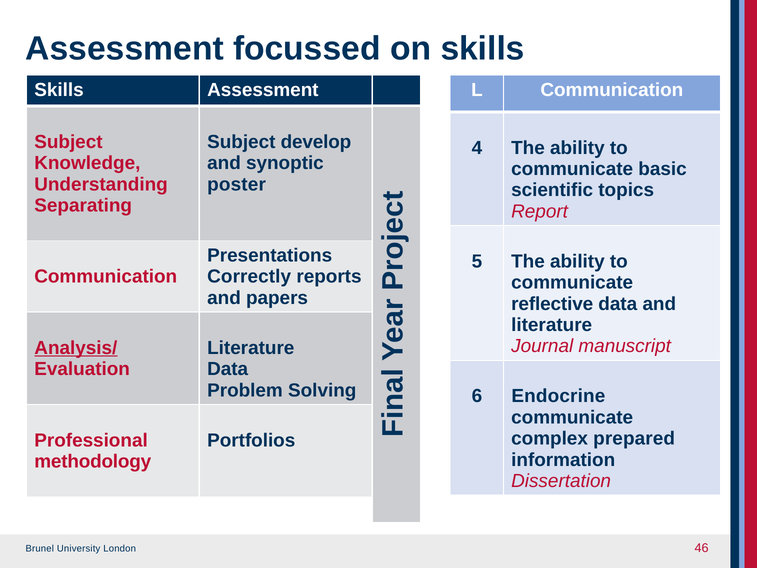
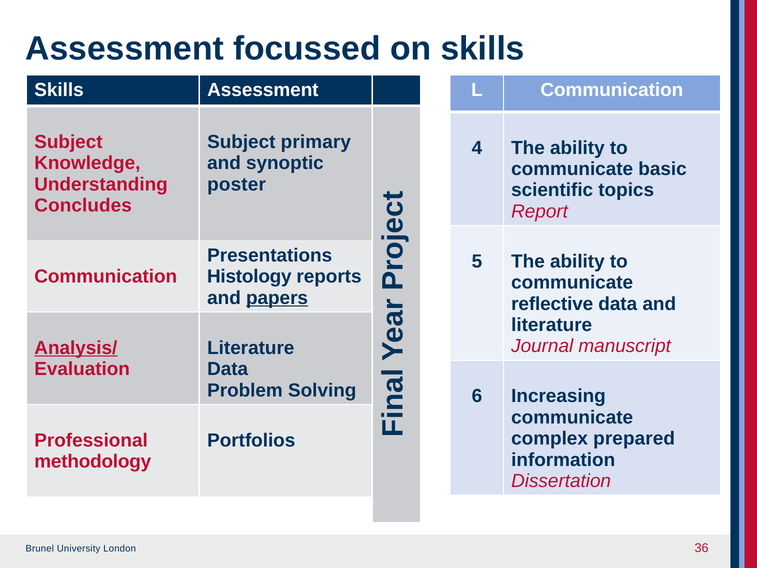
develop: develop -> primary
Separating: Separating -> Concludes
Correctly: Correctly -> Histology
papers underline: none -> present
Endocrine: Endocrine -> Increasing
46: 46 -> 36
